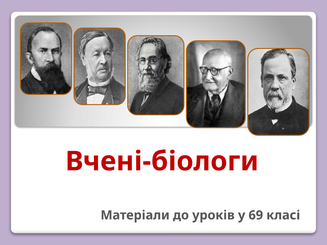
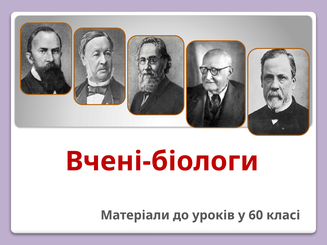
69: 69 -> 60
